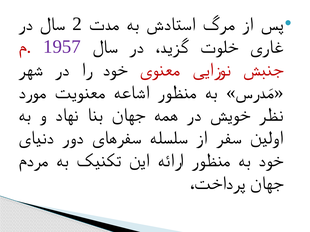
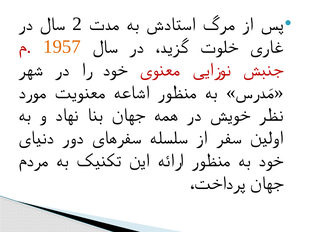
1957 colour: purple -> orange
